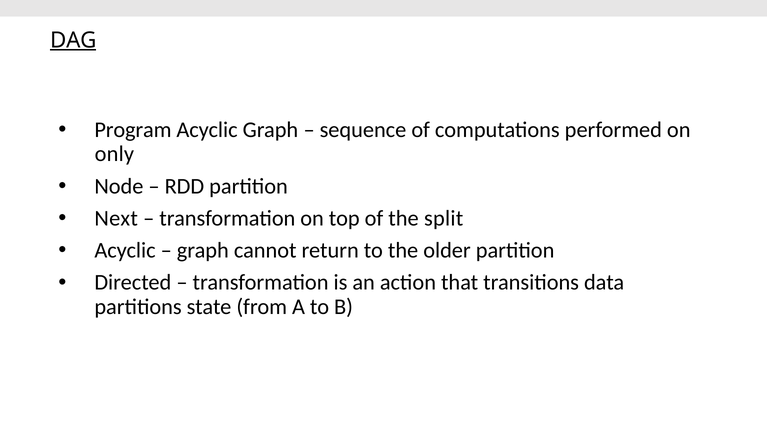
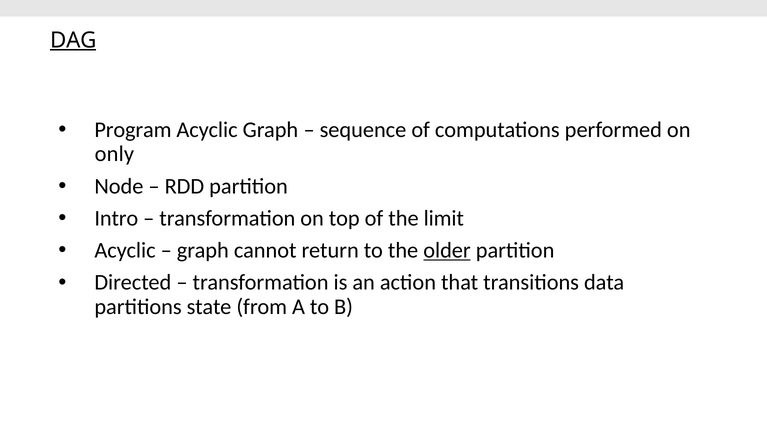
Next: Next -> Intro
split: split -> limit
older underline: none -> present
